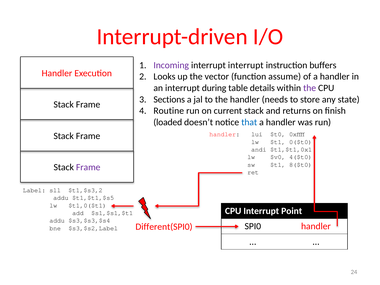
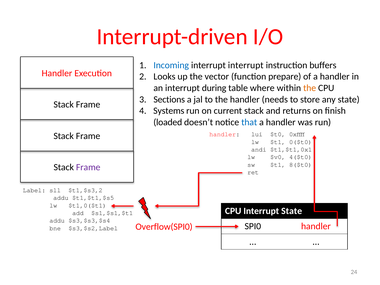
Incoming colour: purple -> blue
assume: assume -> prepare
details: details -> where
the at (310, 88) colour: purple -> orange
Routine: Routine -> Systems
Interrupt Point: Point -> State
Different(SPI0: Different(SPI0 -> Overflow(SPI0
